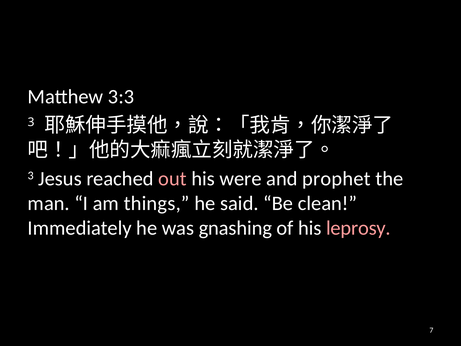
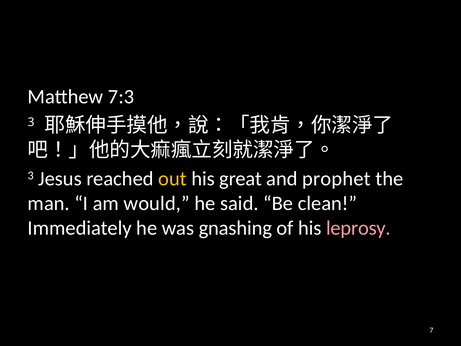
3:3: 3:3 -> 7:3
out colour: pink -> yellow
were: were -> great
things: things -> would
